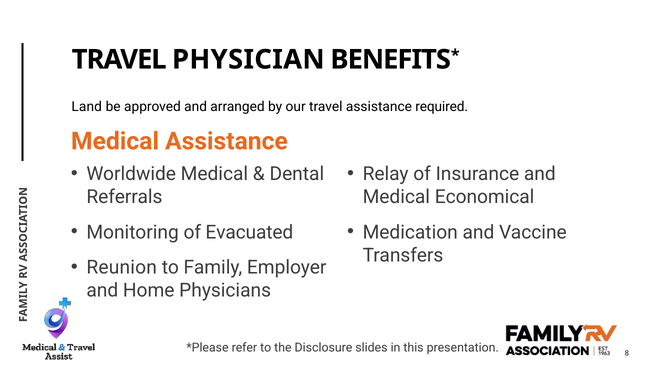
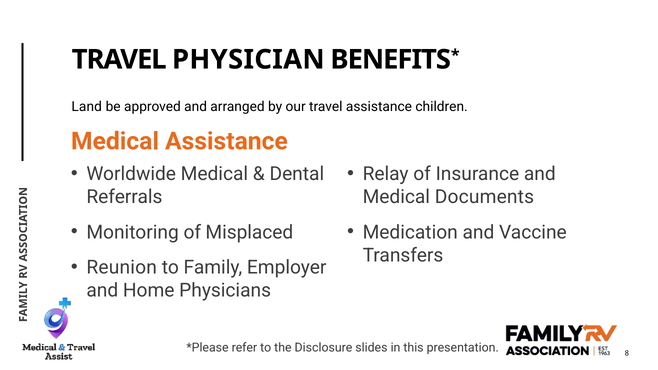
required: required -> children
Economical: Economical -> Documents
Evacuated: Evacuated -> Misplaced
